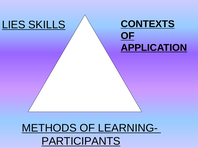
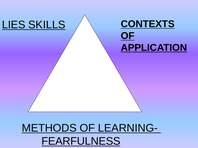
PARTICIPANTS: PARTICIPANTS -> FEARFULNESS
